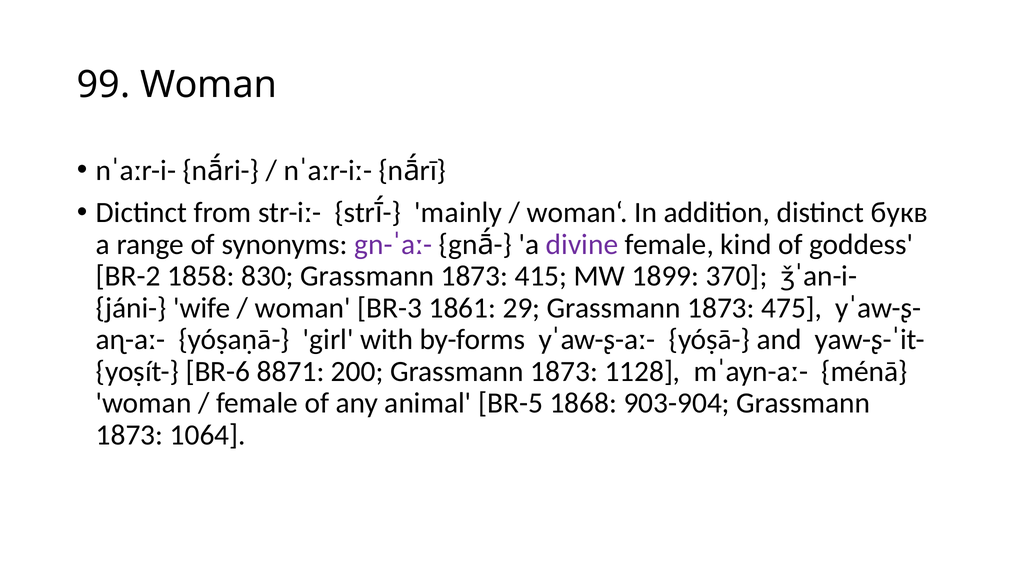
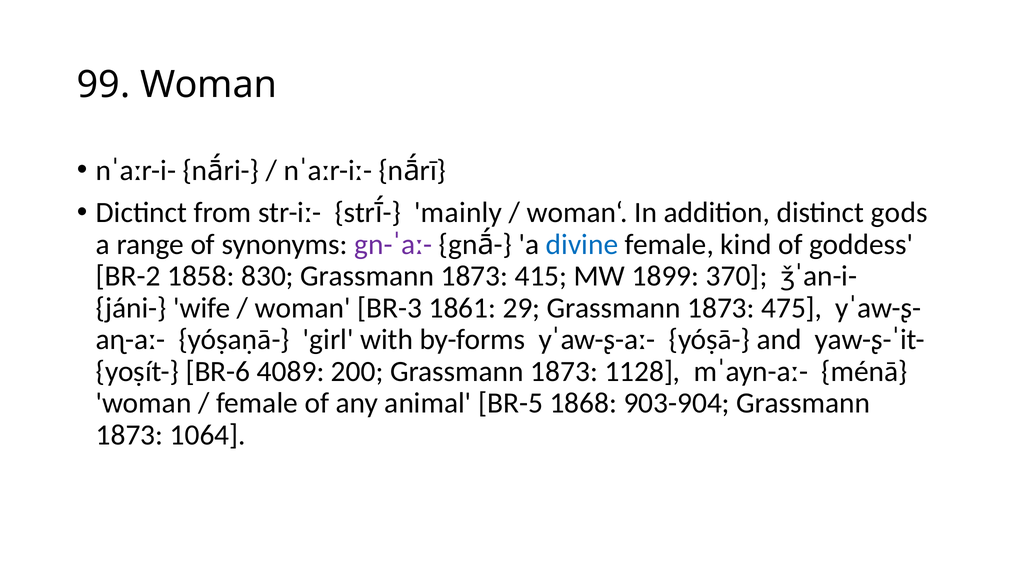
букв: букв -> gods
divine colour: purple -> blue
8871: 8871 -> 4089
